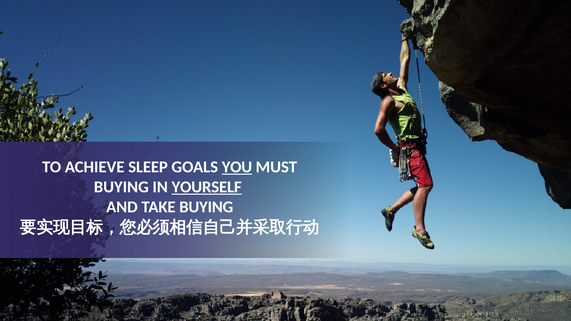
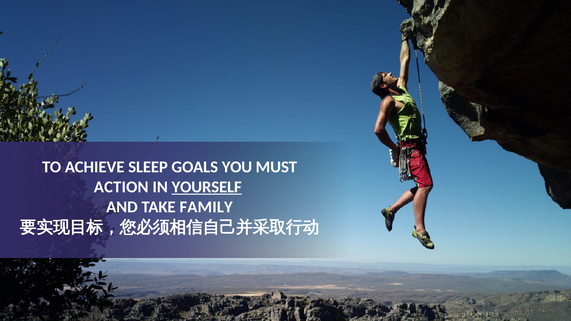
YOU underline: present -> none
BUYING at (121, 187): BUYING -> ACTION
TAKE BUYING: BUYING -> FAMILY
